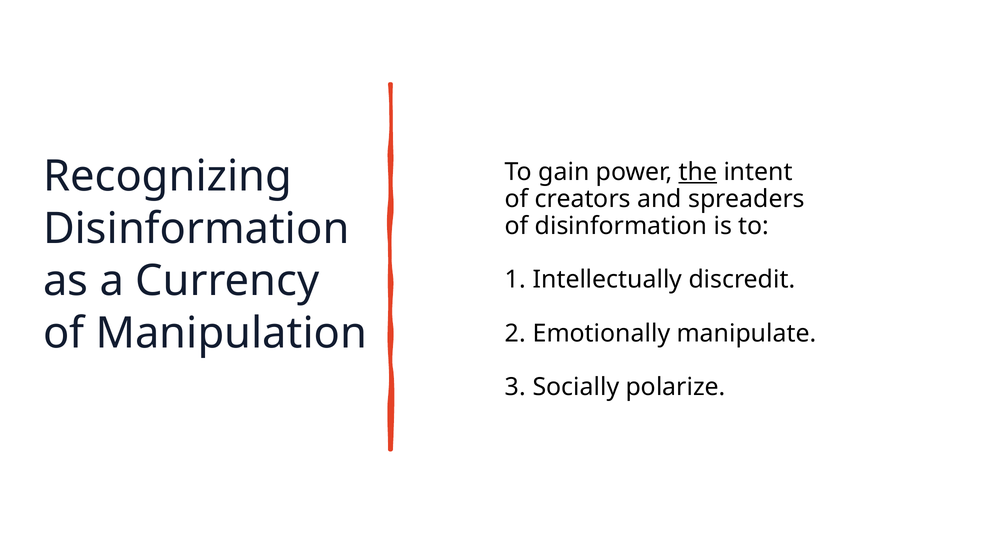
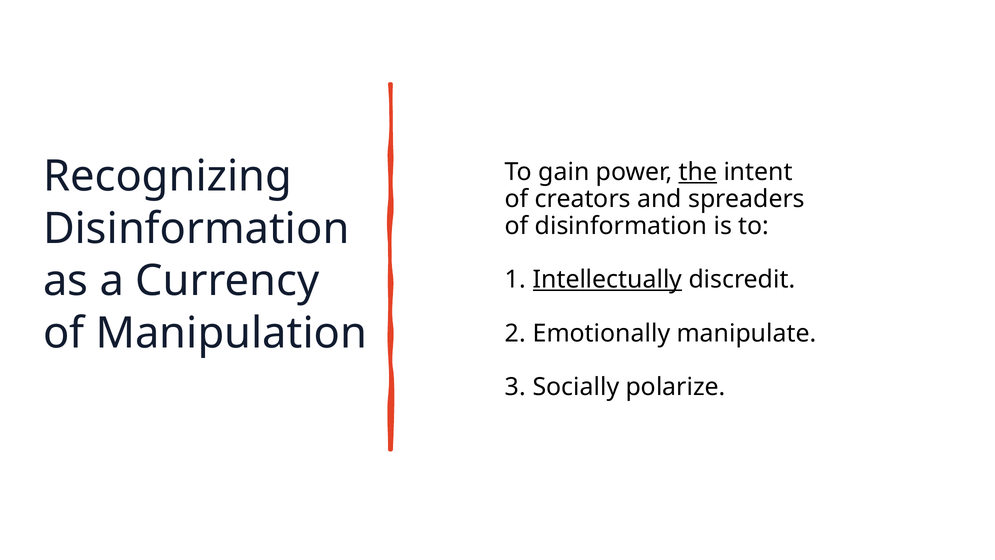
Intellectually underline: none -> present
